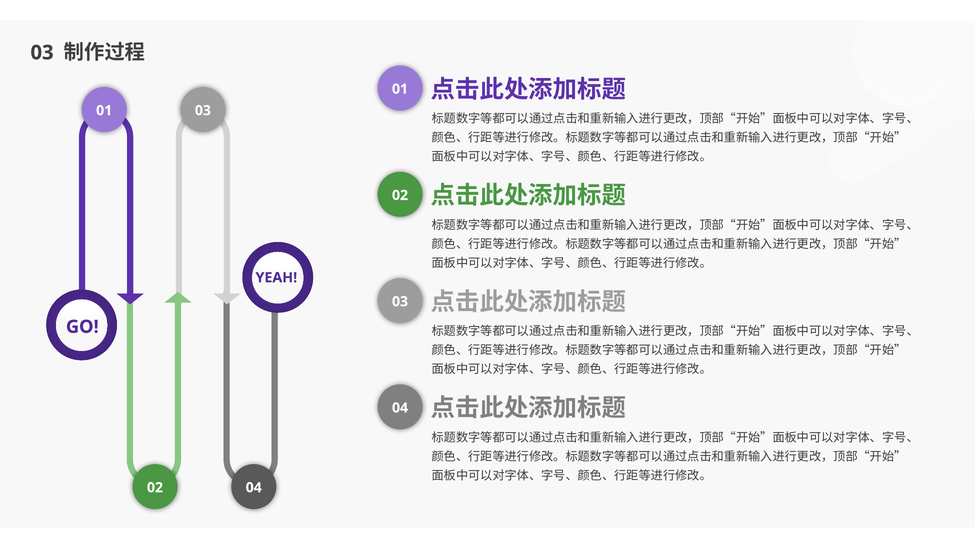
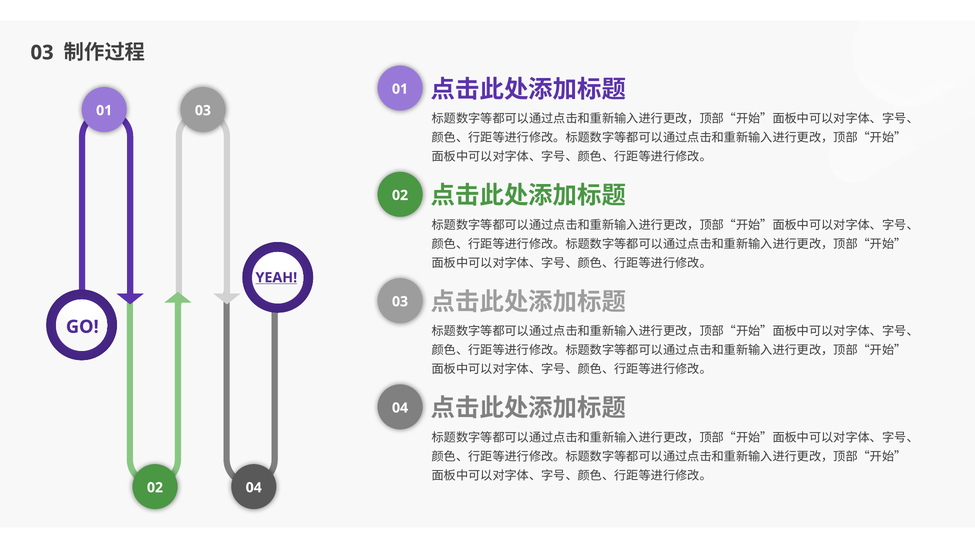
YEAH underline: none -> present
